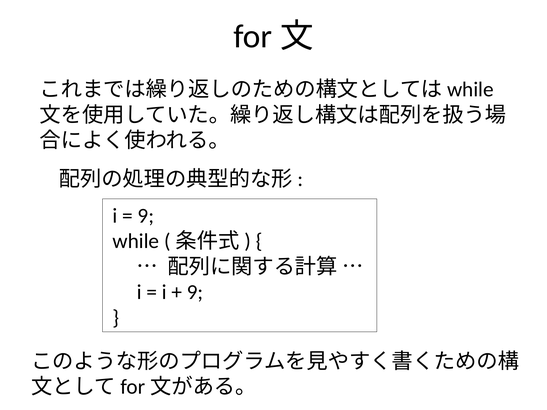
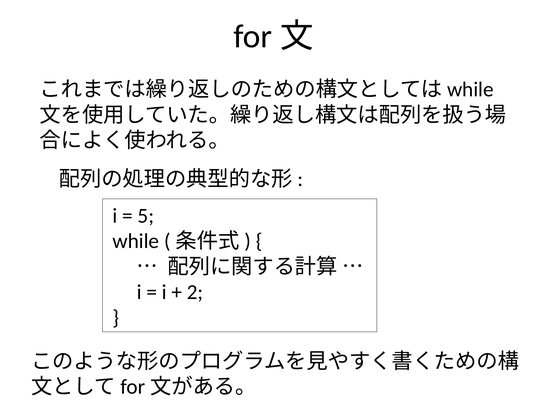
9 at (146, 216): 9 -> 5
9 at (195, 292): 9 -> 2
